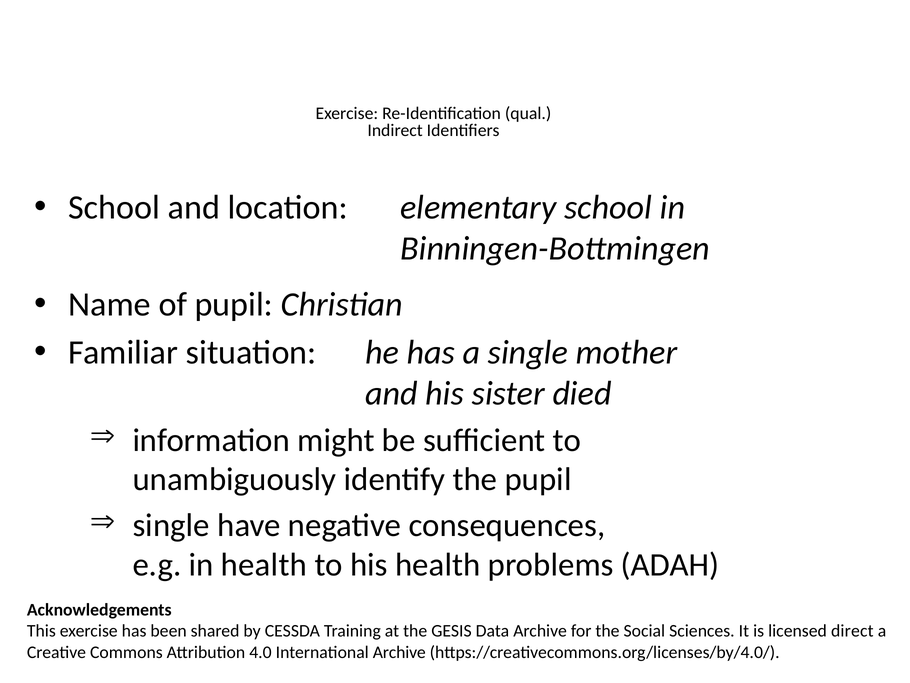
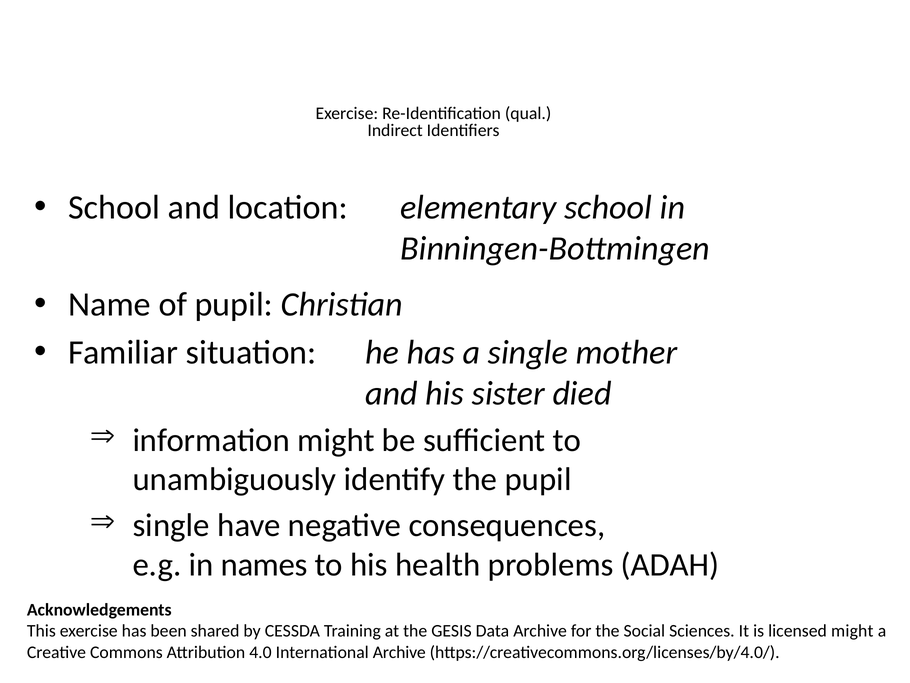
in health: health -> names
licensed direct: direct -> might
